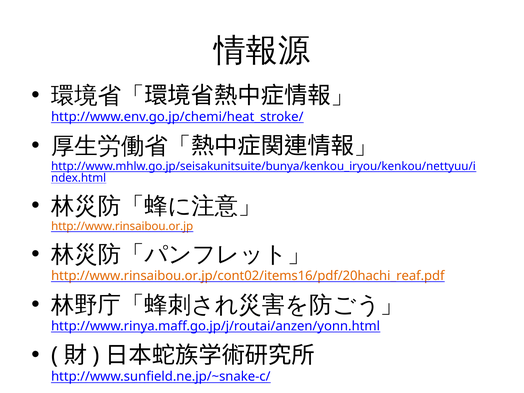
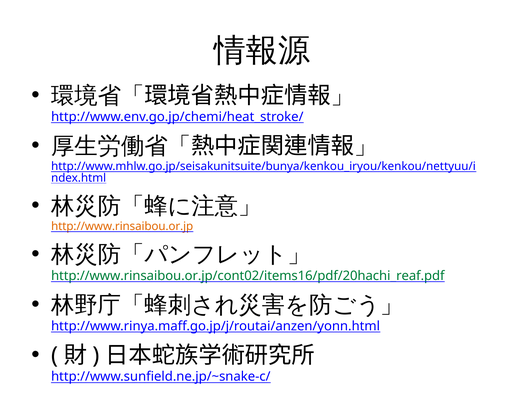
http://www.rinsaibou.or.jp/cont02/items16/pdf/20hachi_reaf.pdf colour: orange -> green
